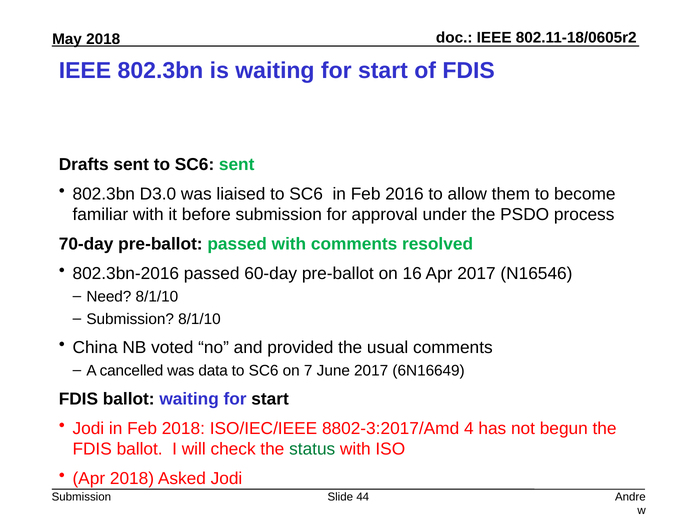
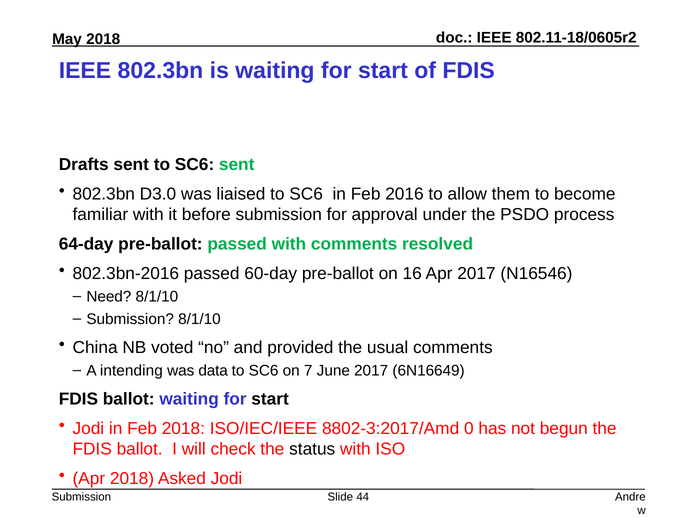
70-day: 70-day -> 64-day
cancelled: cancelled -> intending
4: 4 -> 0
status colour: green -> black
